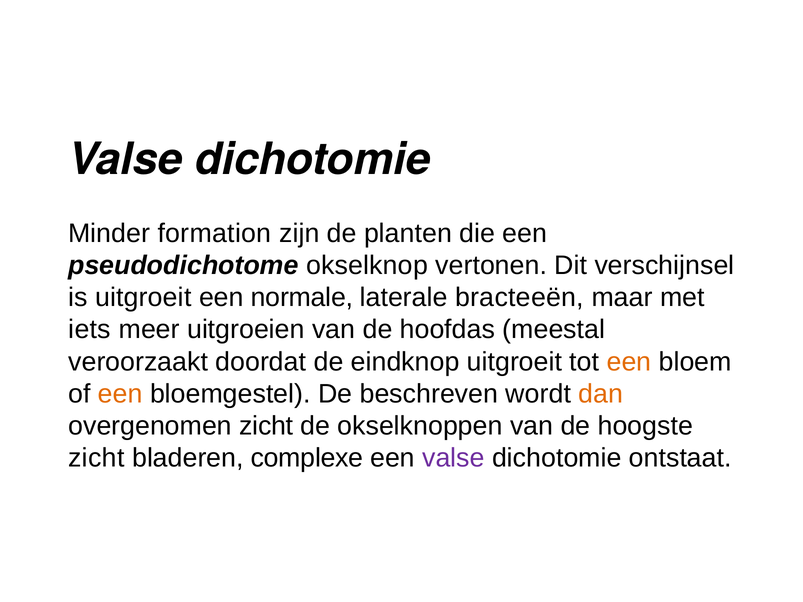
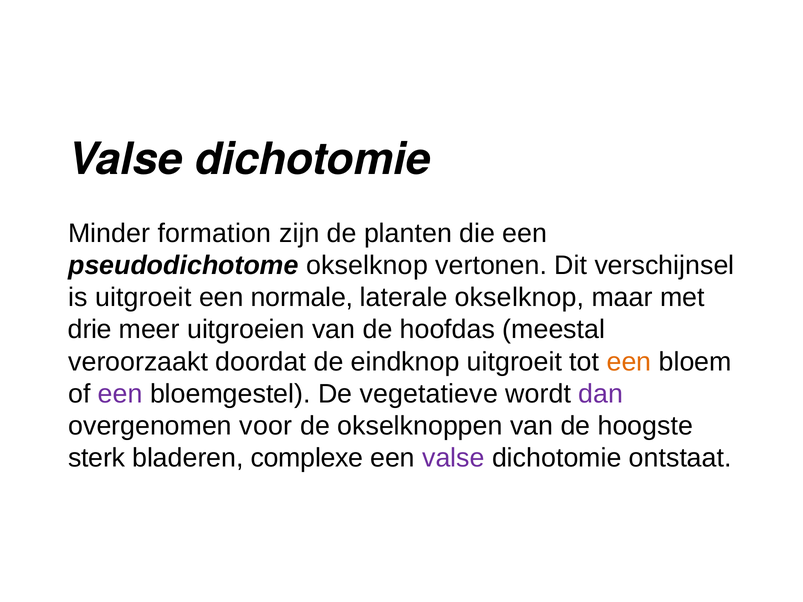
laterale bracteeën: bracteeën -> okselknop
iets: iets -> drie
een at (120, 394) colour: orange -> purple
beschreven: beschreven -> vegetatieve
dan colour: orange -> purple
overgenomen zicht: zicht -> voor
zicht at (96, 458): zicht -> sterk
